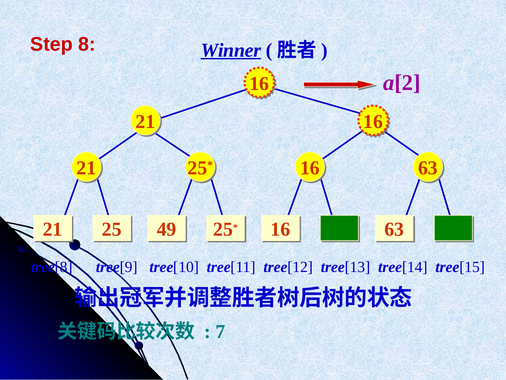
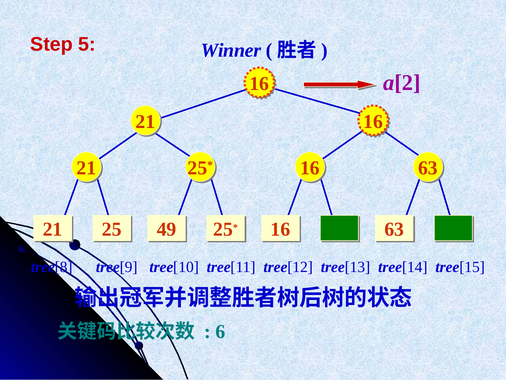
8: 8 -> 5
Winner underline: present -> none
7: 7 -> 6
